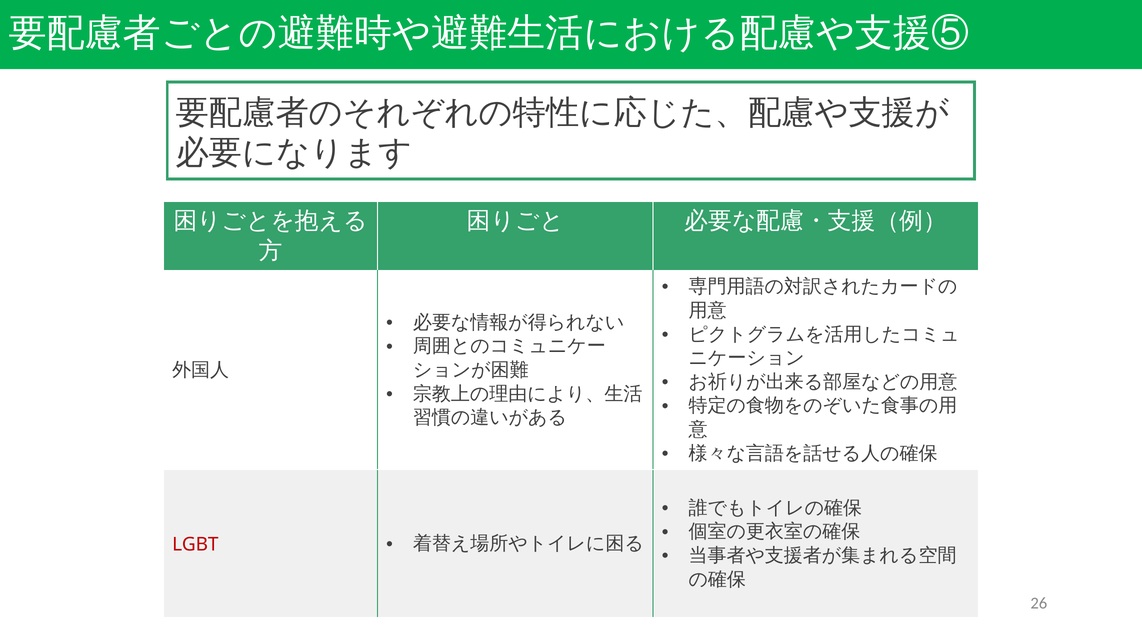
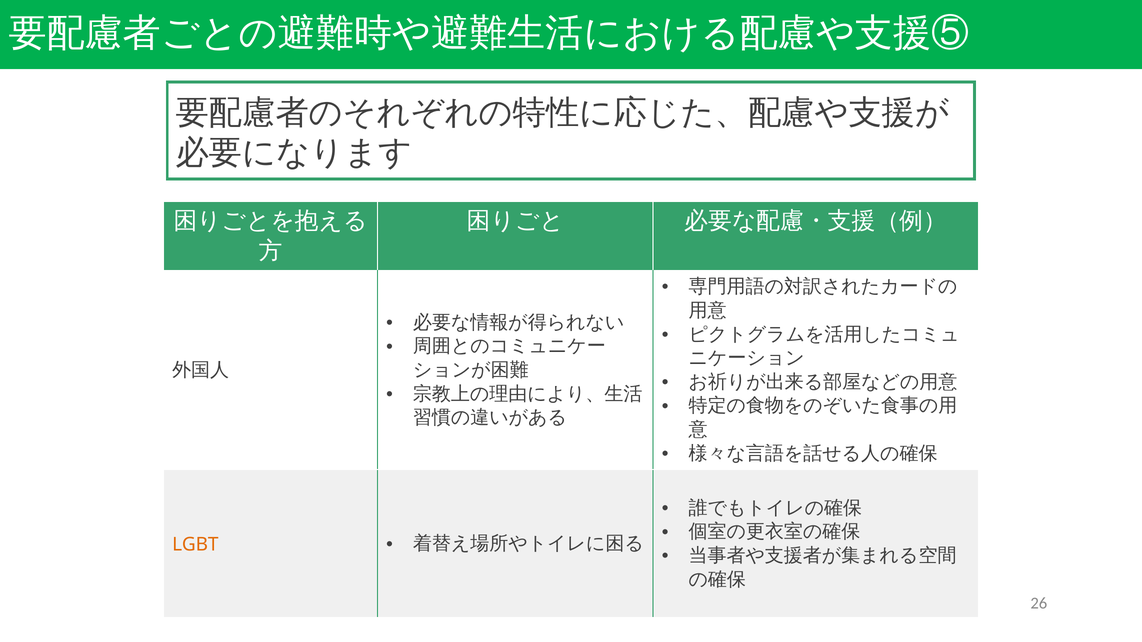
LGBT colour: red -> orange
